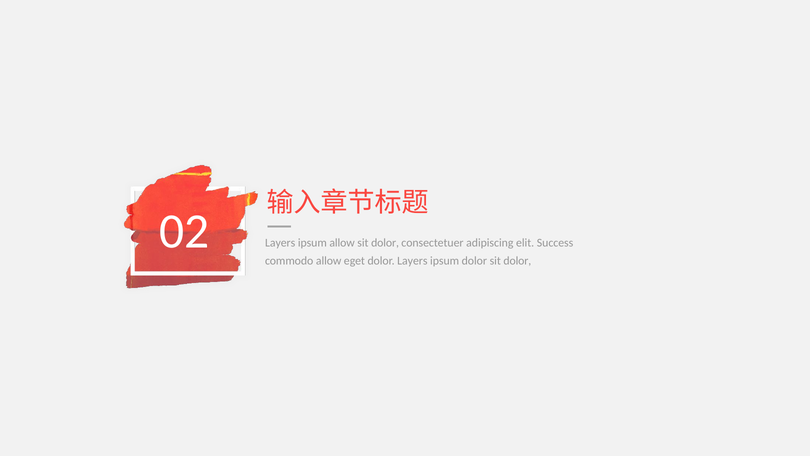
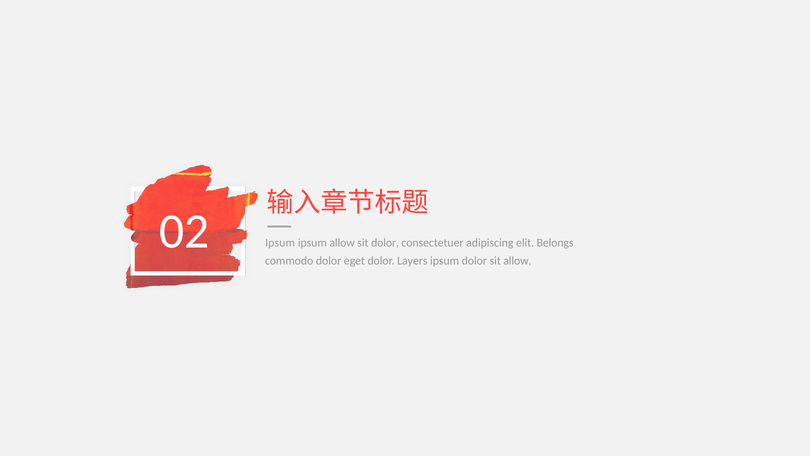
Layers at (280, 242): Layers -> Ipsum
Success: Success -> Belongs
commodo allow: allow -> dolor
dolor sit dolor: dolor -> allow
